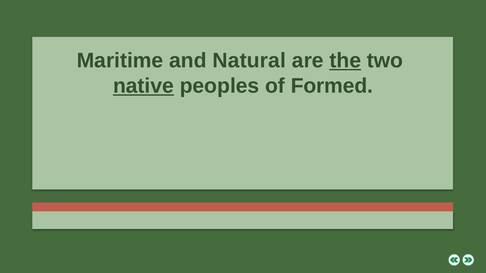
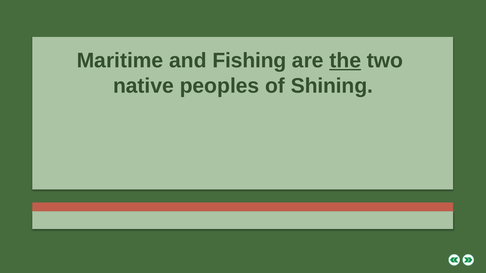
Natural: Natural -> Fishing
native underline: present -> none
Formed: Formed -> Shining
